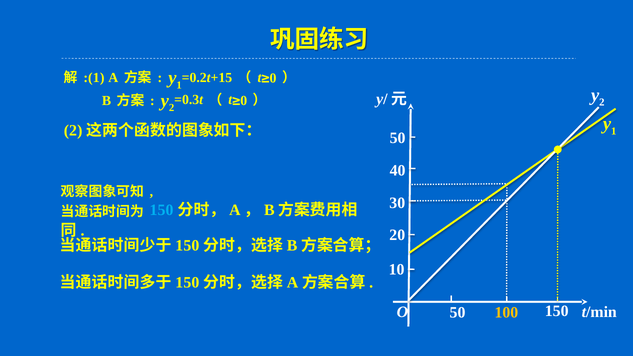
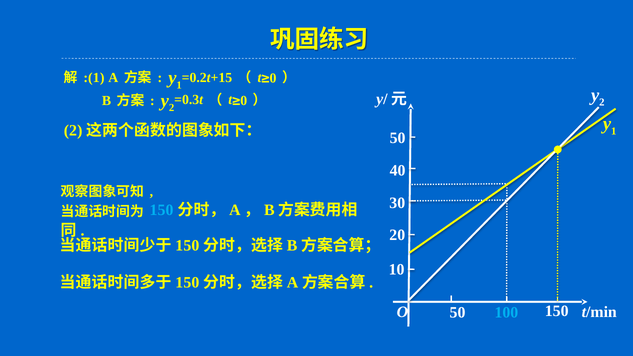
100 colour: yellow -> light blue
